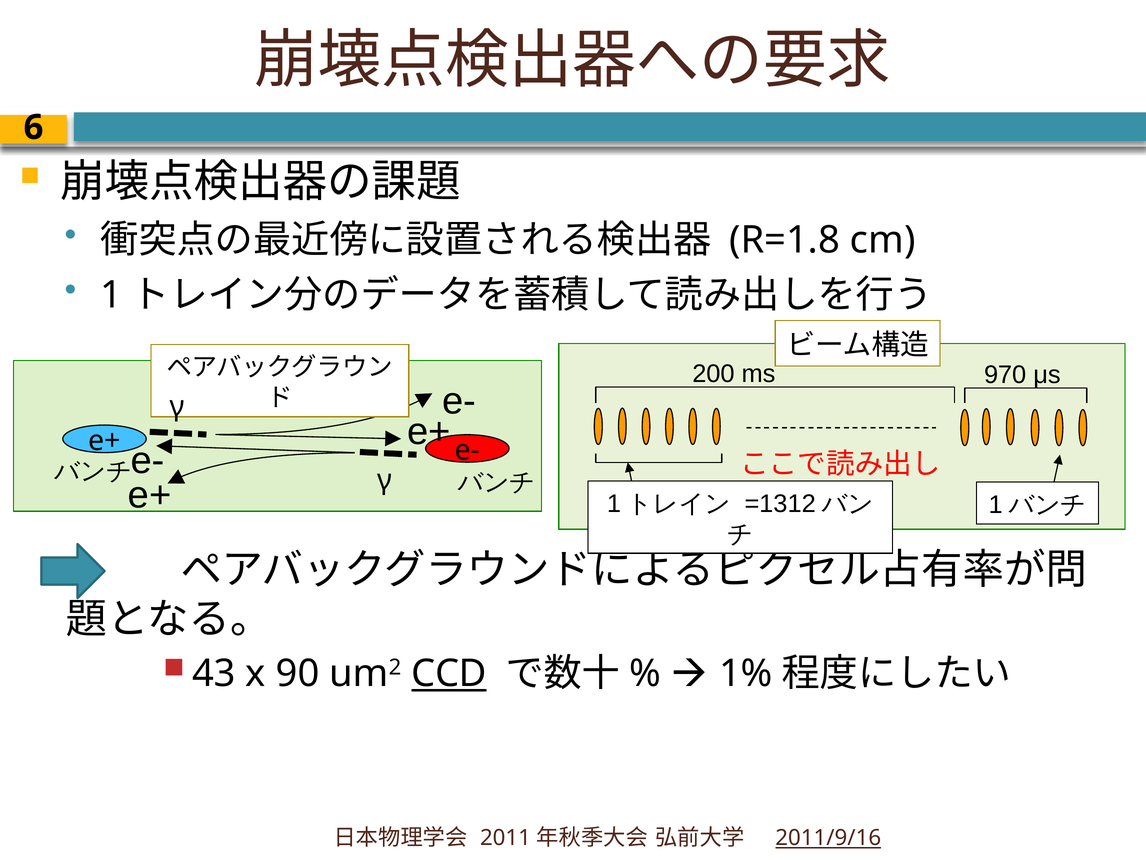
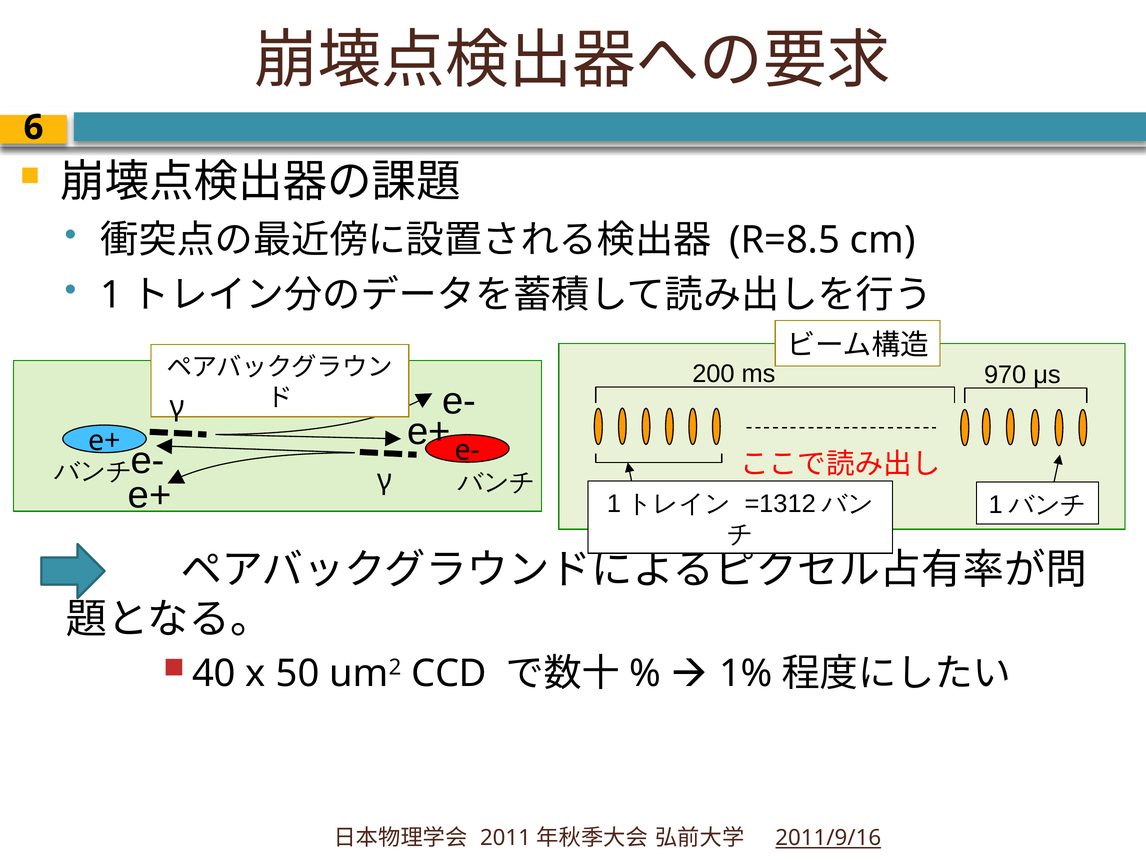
R=1.8: R=1.8 -> R=8.5
43: 43 -> 40
90: 90 -> 50
CCD underline: present -> none
